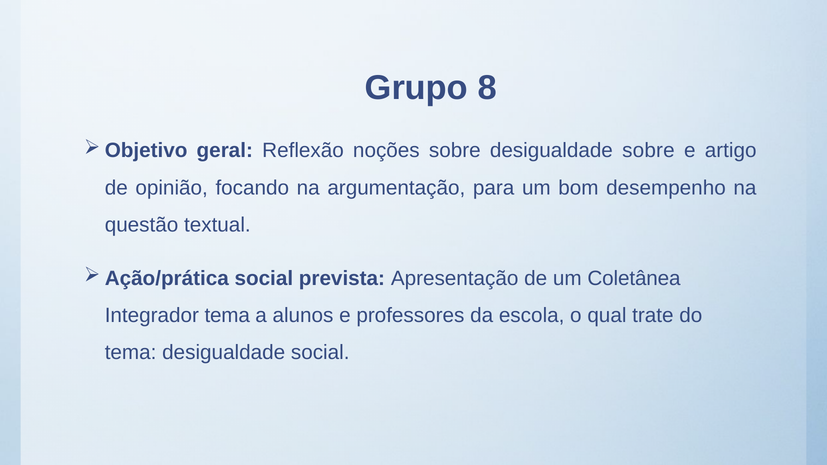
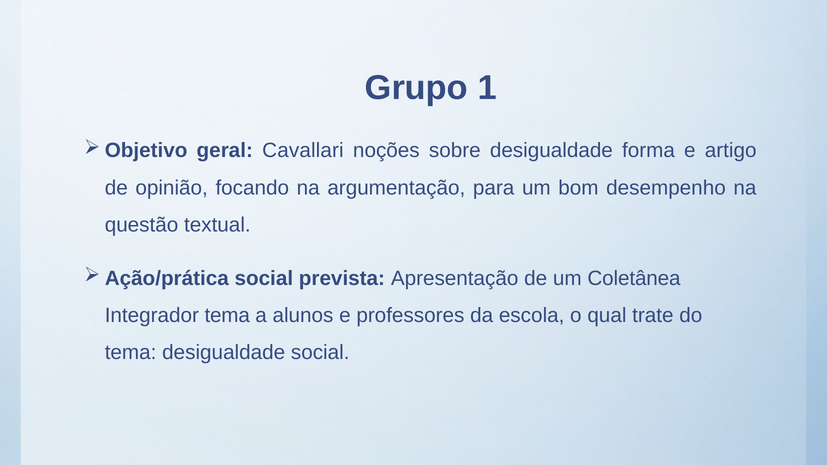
8: 8 -> 1
Reflexão: Reflexão -> Cavallari
desigualdade sobre: sobre -> forma
